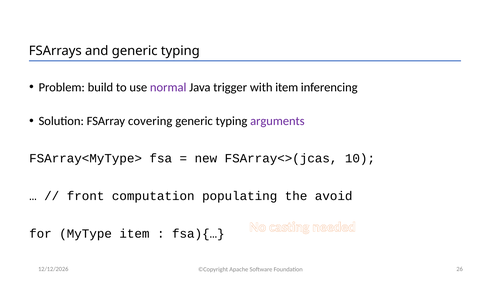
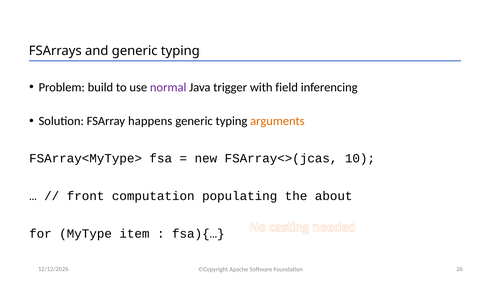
with item: item -> field
covering: covering -> happens
arguments colour: purple -> orange
avoid: avoid -> about
